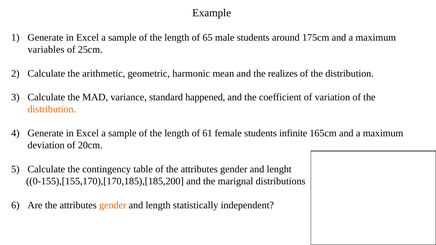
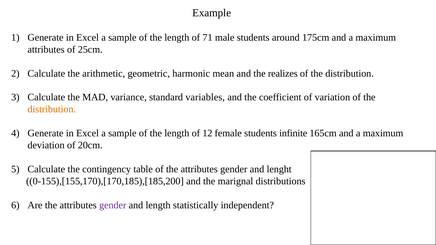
65: 65 -> 71
variables at (46, 50): variables -> attributes
happened: happened -> variables
61: 61 -> 12
gender at (113, 205) colour: orange -> purple
